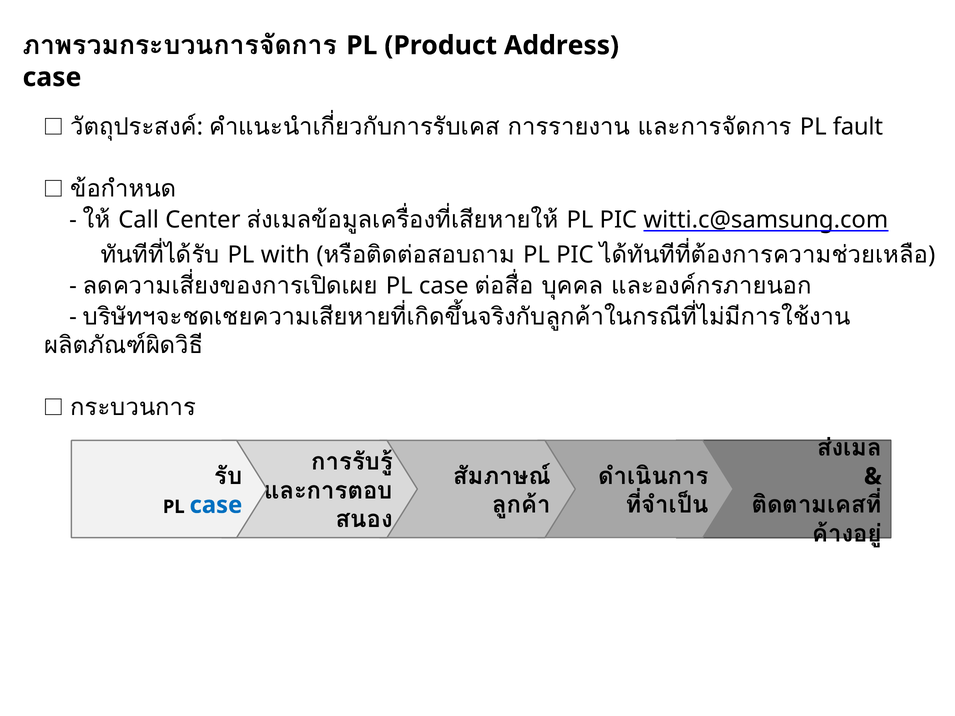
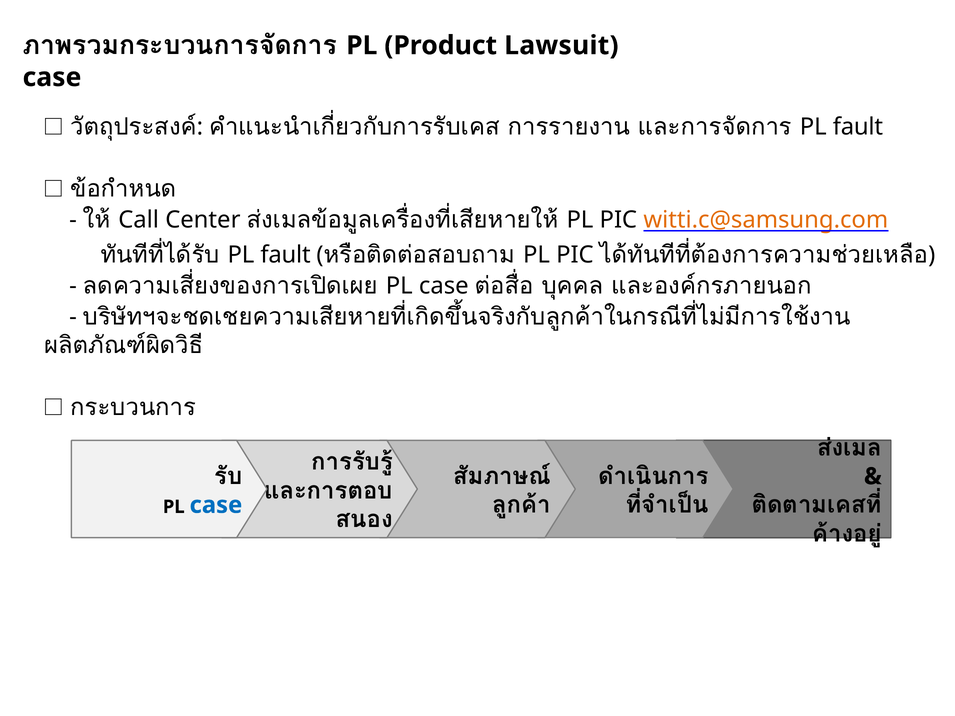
Address: Address -> Lawsuit
witti.c@samsung.com colour: black -> orange
with at (285, 255): with -> fault
